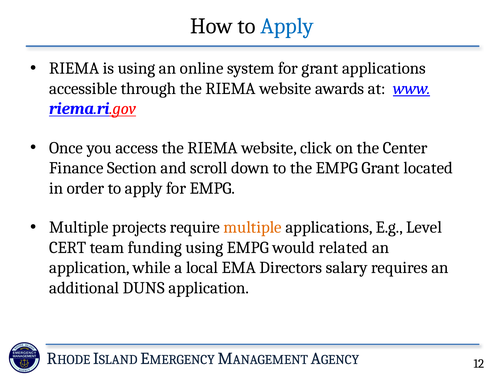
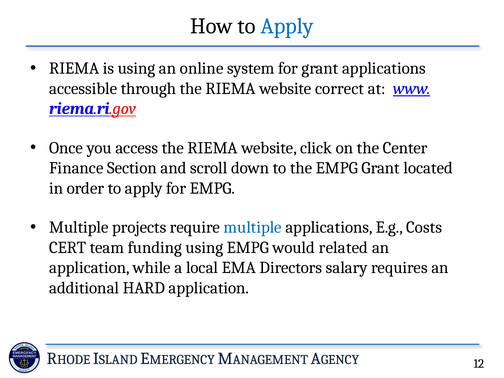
awards: awards -> correct
multiple at (253, 227) colour: orange -> blue
Level: Level -> Costs
DUNS: DUNS -> HARD
